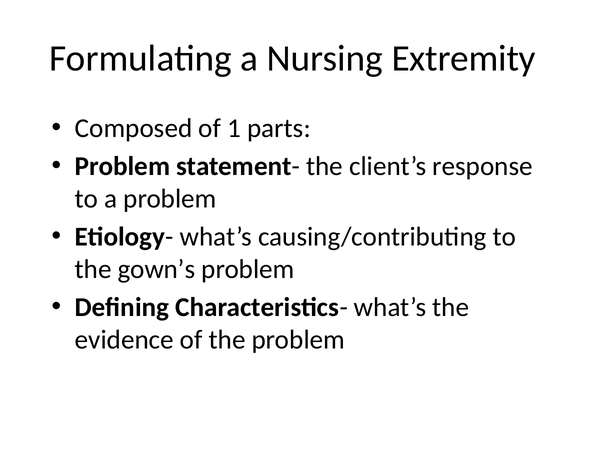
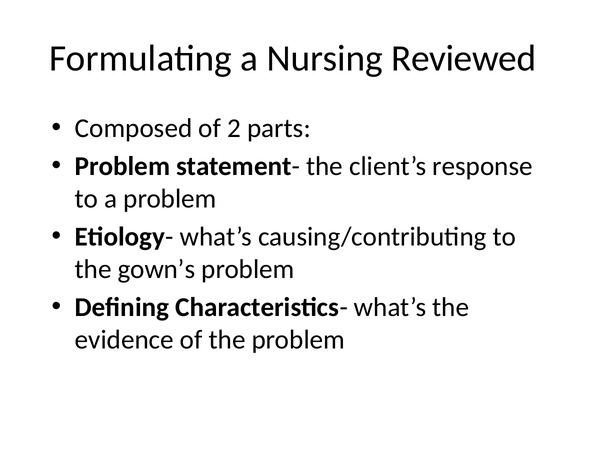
Extremity: Extremity -> Reviewed
1: 1 -> 2
